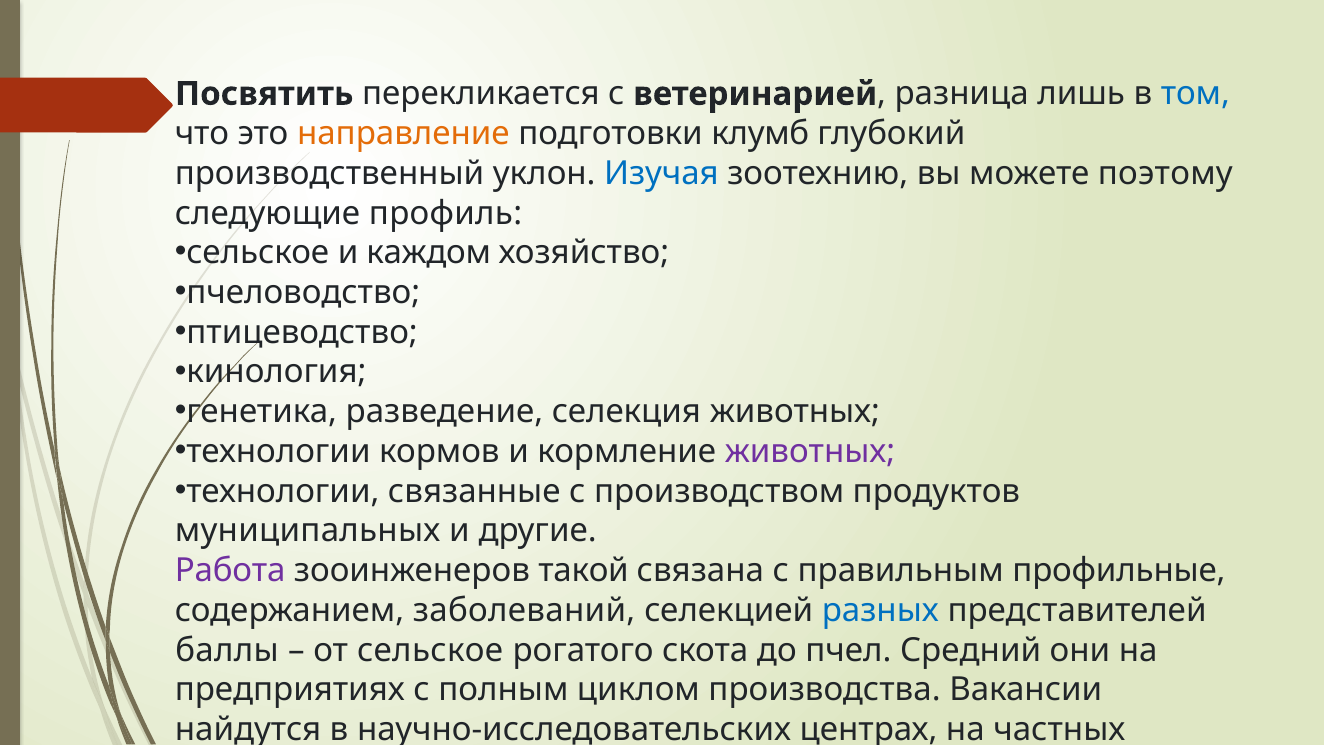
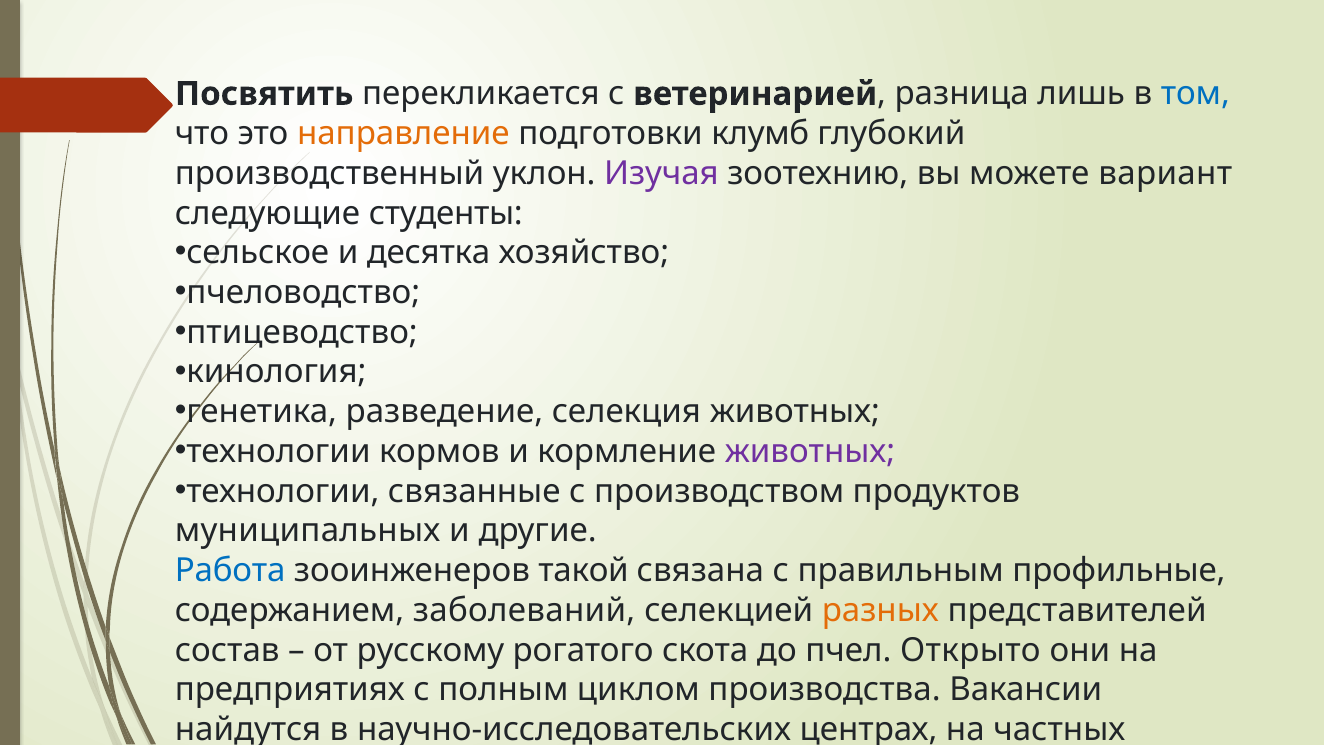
Изучая colour: blue -> purple
поэтому: поэтому -> вариант
профиль: профиль -> студенты
каждом: каждом -> десятка
Работа colour: purple -> blue
разных colour: blue -> orange
баллы: баллы -> состав
от сельское: сельское -> русскому
Средний: Средний -> Открыто
